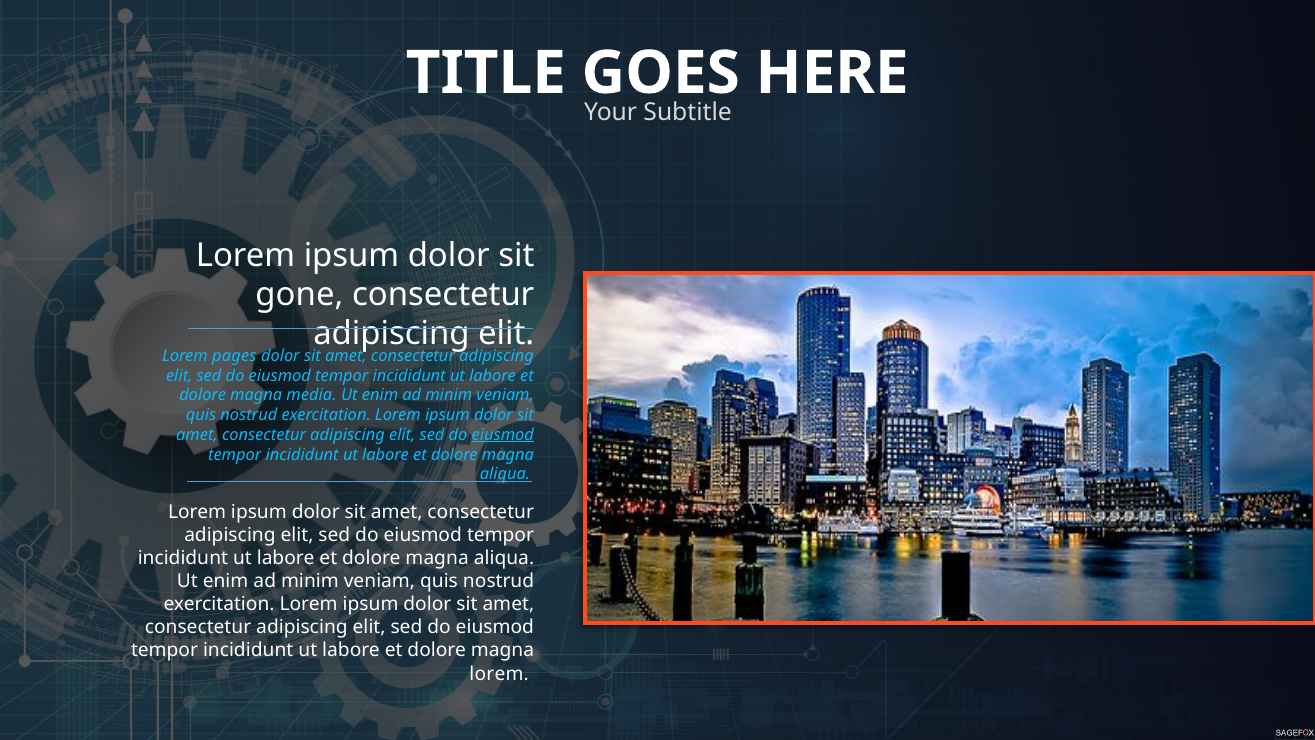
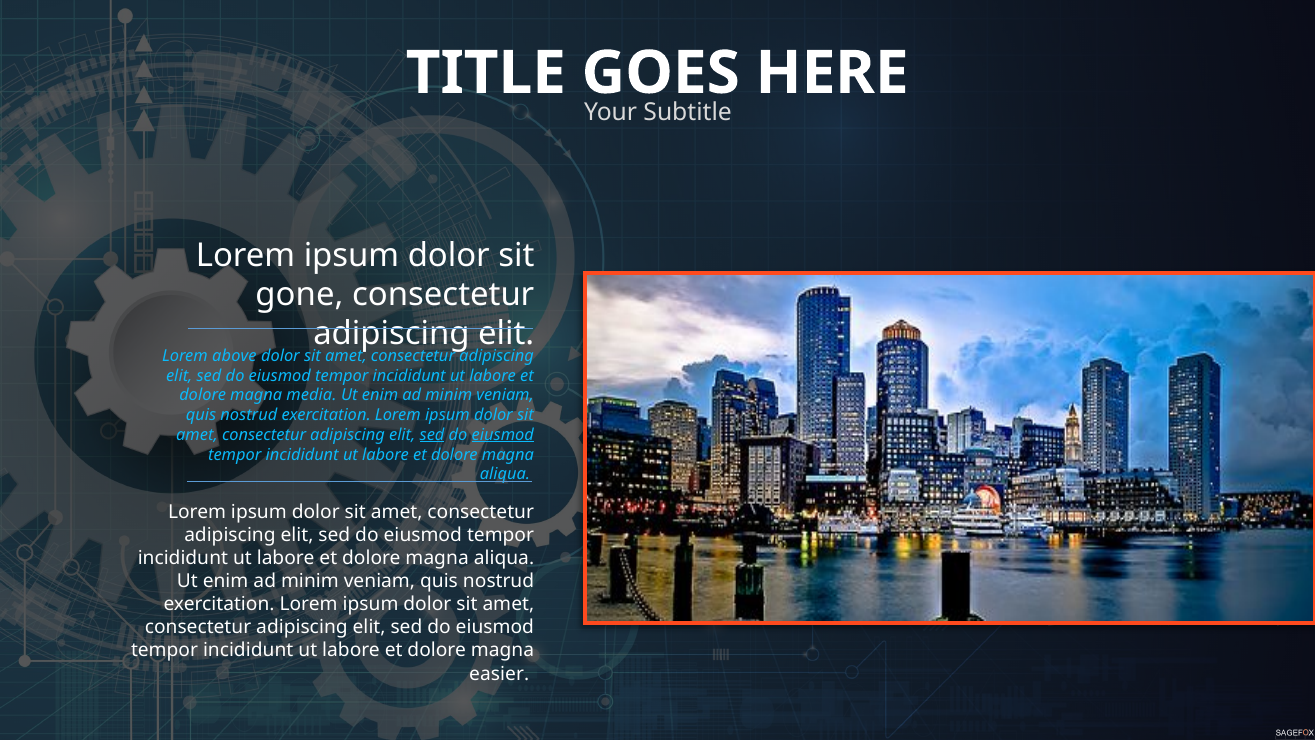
pages: pages -> above
sed at (432, 435) underline: none -> present
lorem at (499, 673): lorem -> easier
